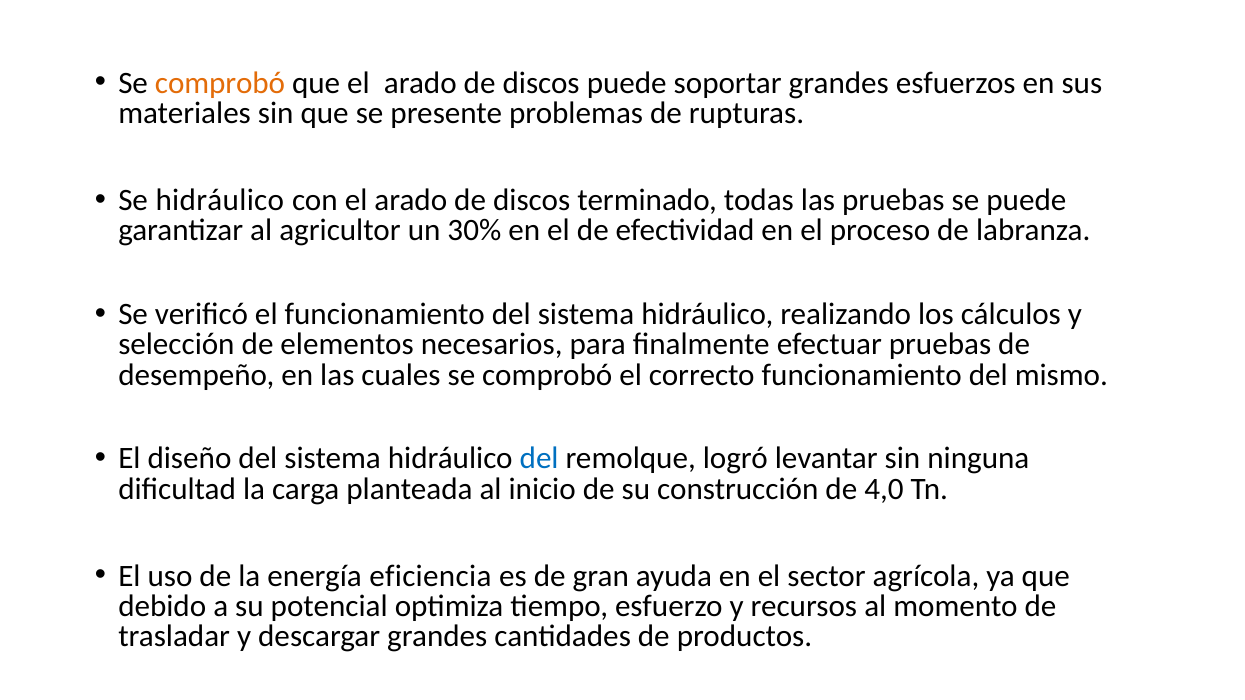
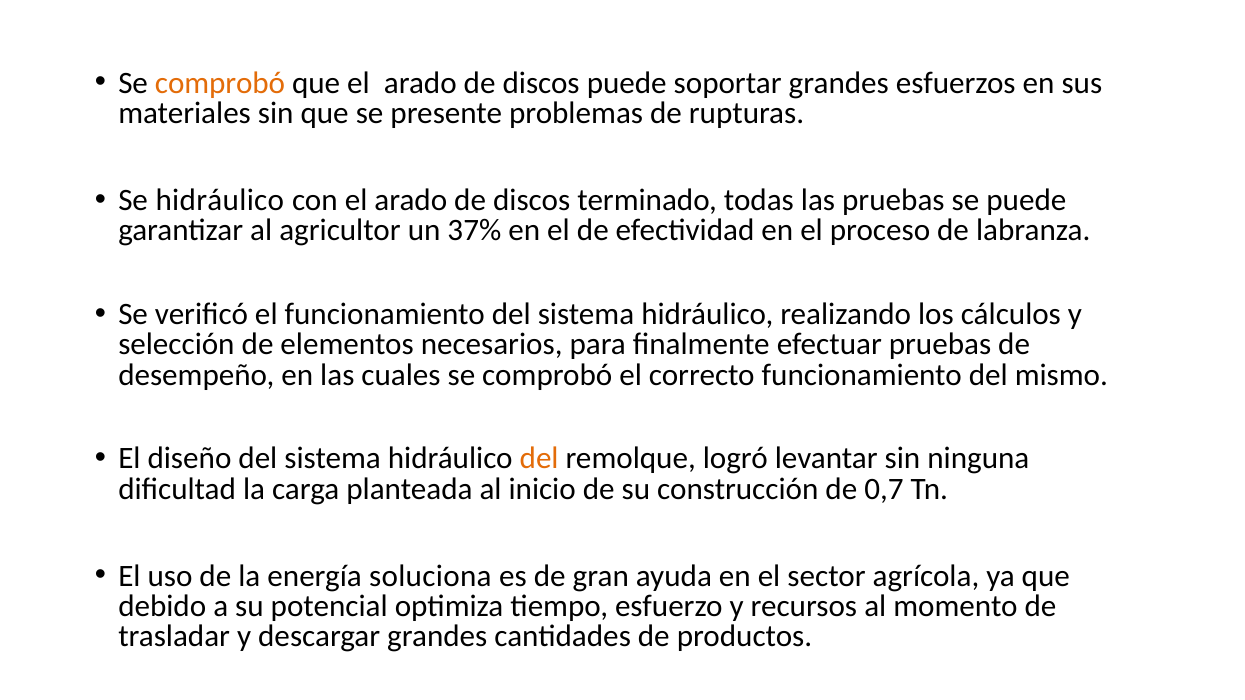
30%: 30% -> 37%
del at (539, 459) colour: blue -> orange
4,0: 4,0 -> 0,7
eficiencia: eficiencia -> soluciona
